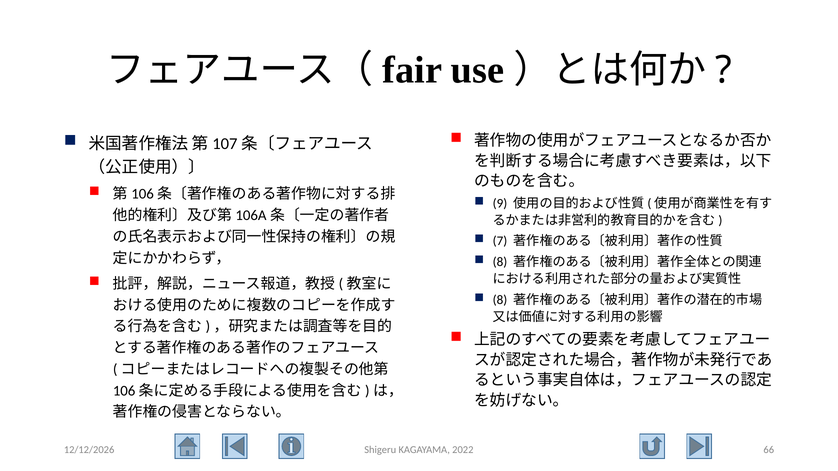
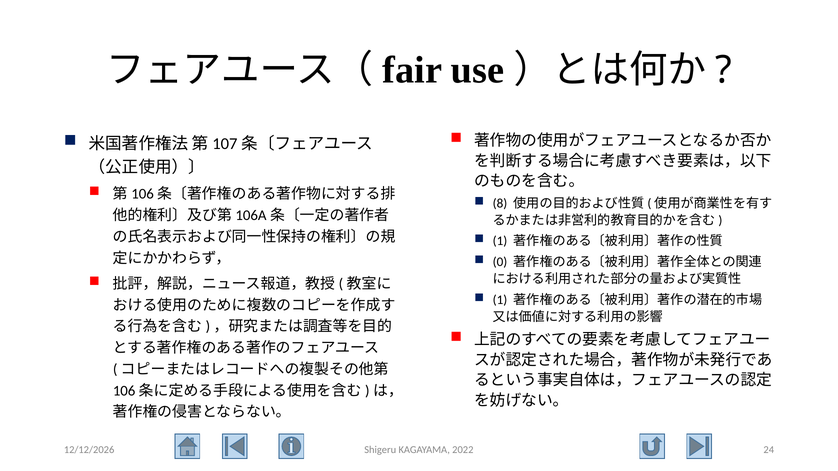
9: 9 -> 8
7 at (500, 241): 7 -> 1
8 at (500, 262): 8 -> 0
8 at (500, 300): 8 -> 1
66: 66 -> 24
